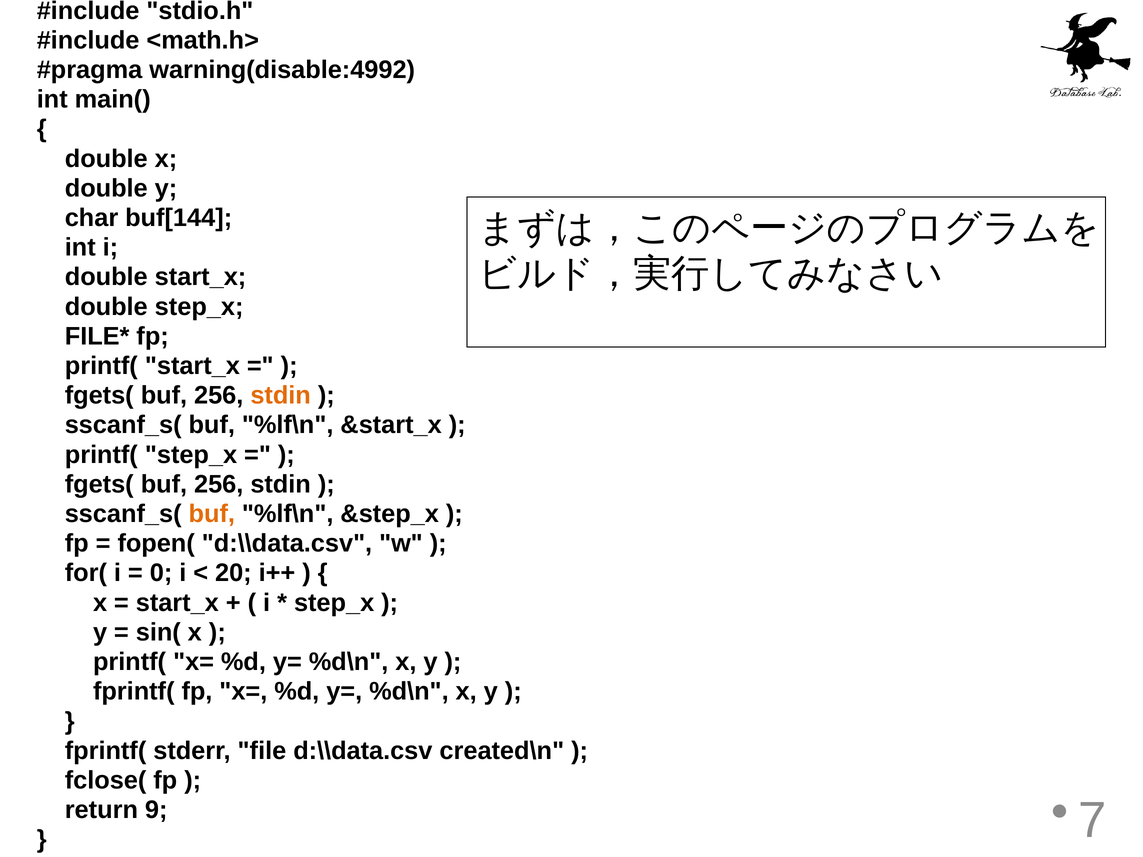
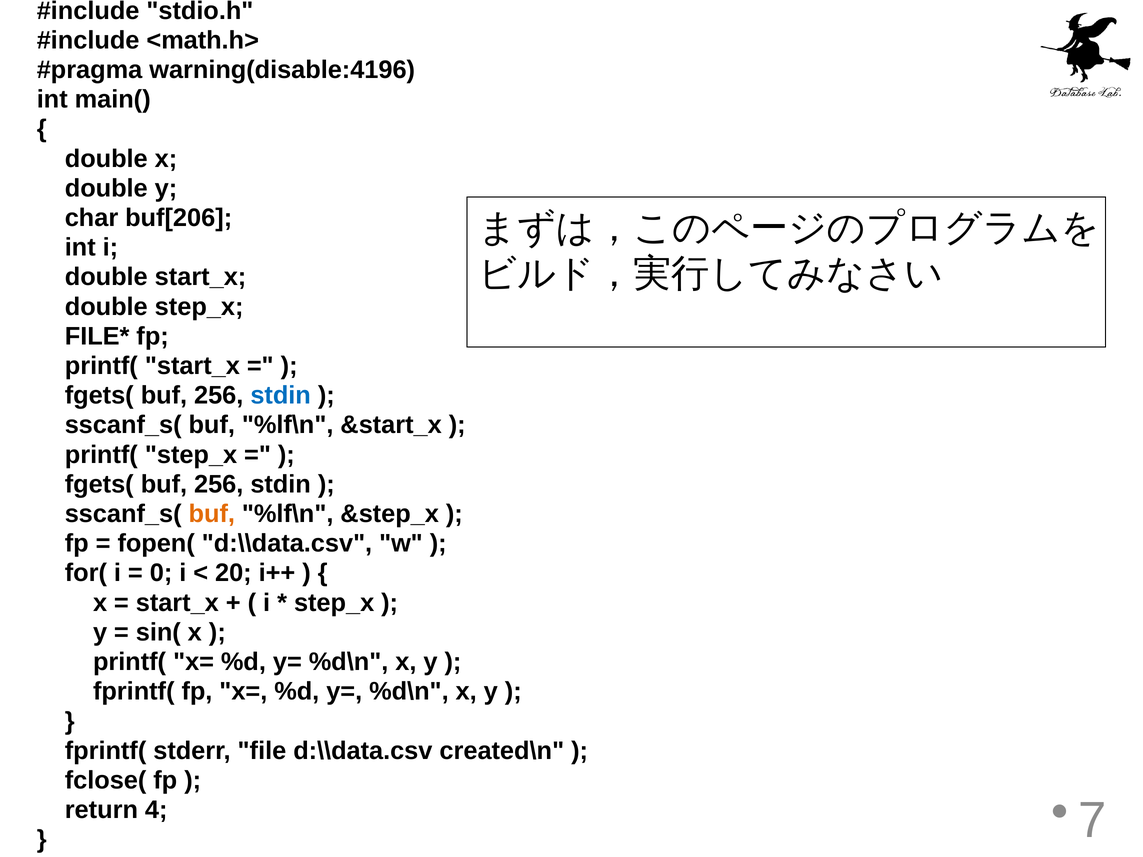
warning(disable:4992: warning(disable:4992 -> warning(disable:4196
buf[144: buf[144 -> buf[206
stdin at (281, 396) colour: orange -> blue
9: 9 -> 4
